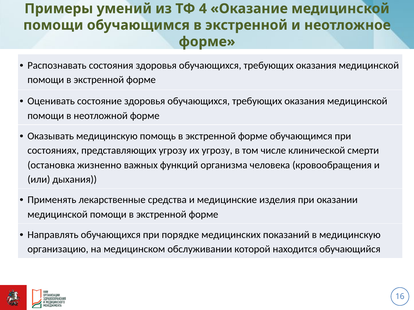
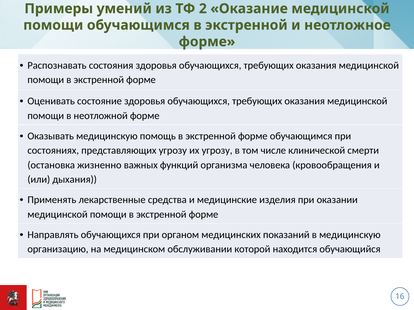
4: 4 -> 2
порядке: порядке -> органом
